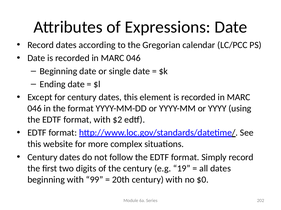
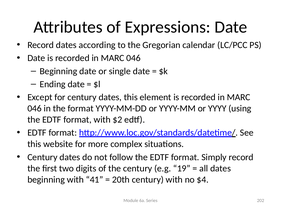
99: 99 -> 41
$0: $0 -> $4
